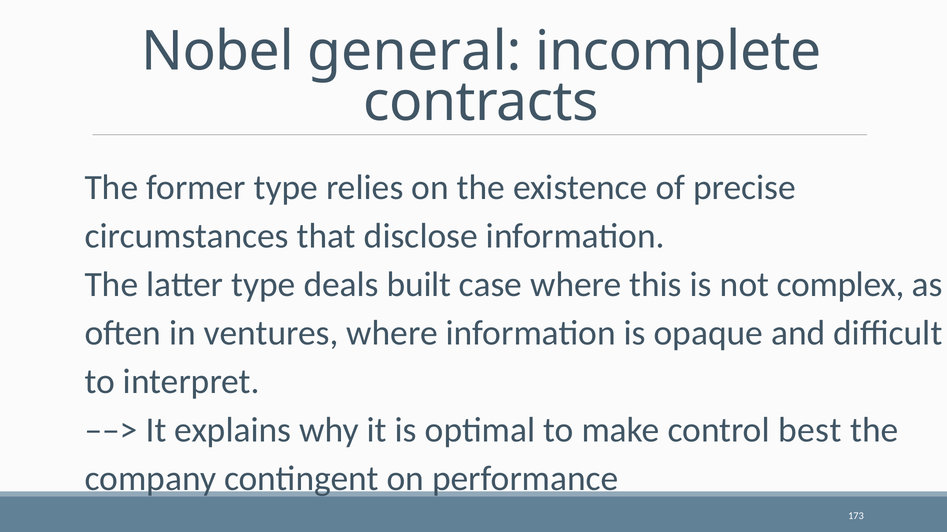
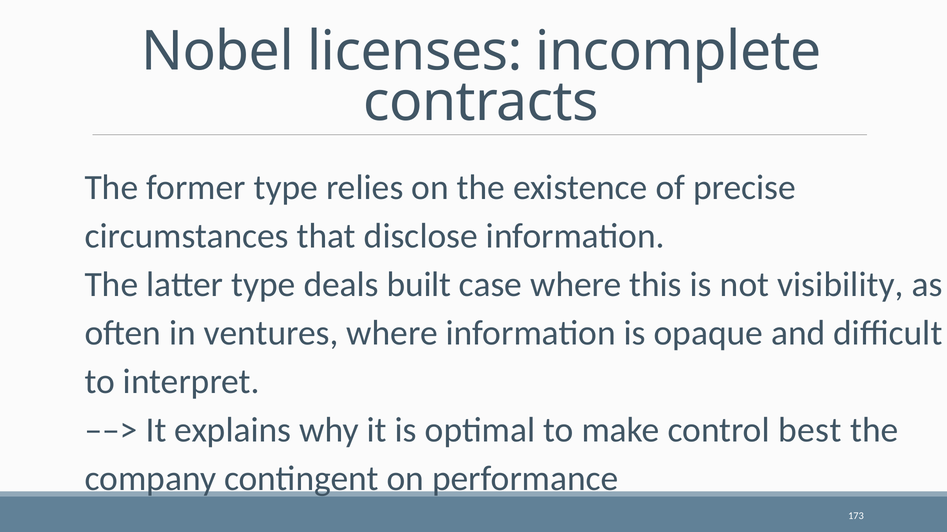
general: general -> licenses
complex: complex -> visibility
